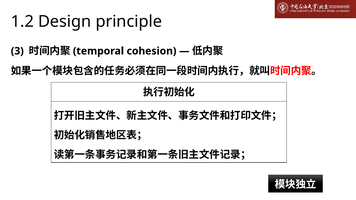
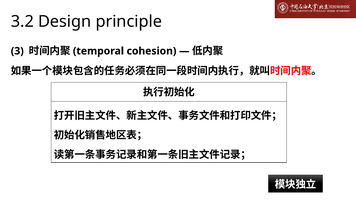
1.2: 1.2 -> 3.2
